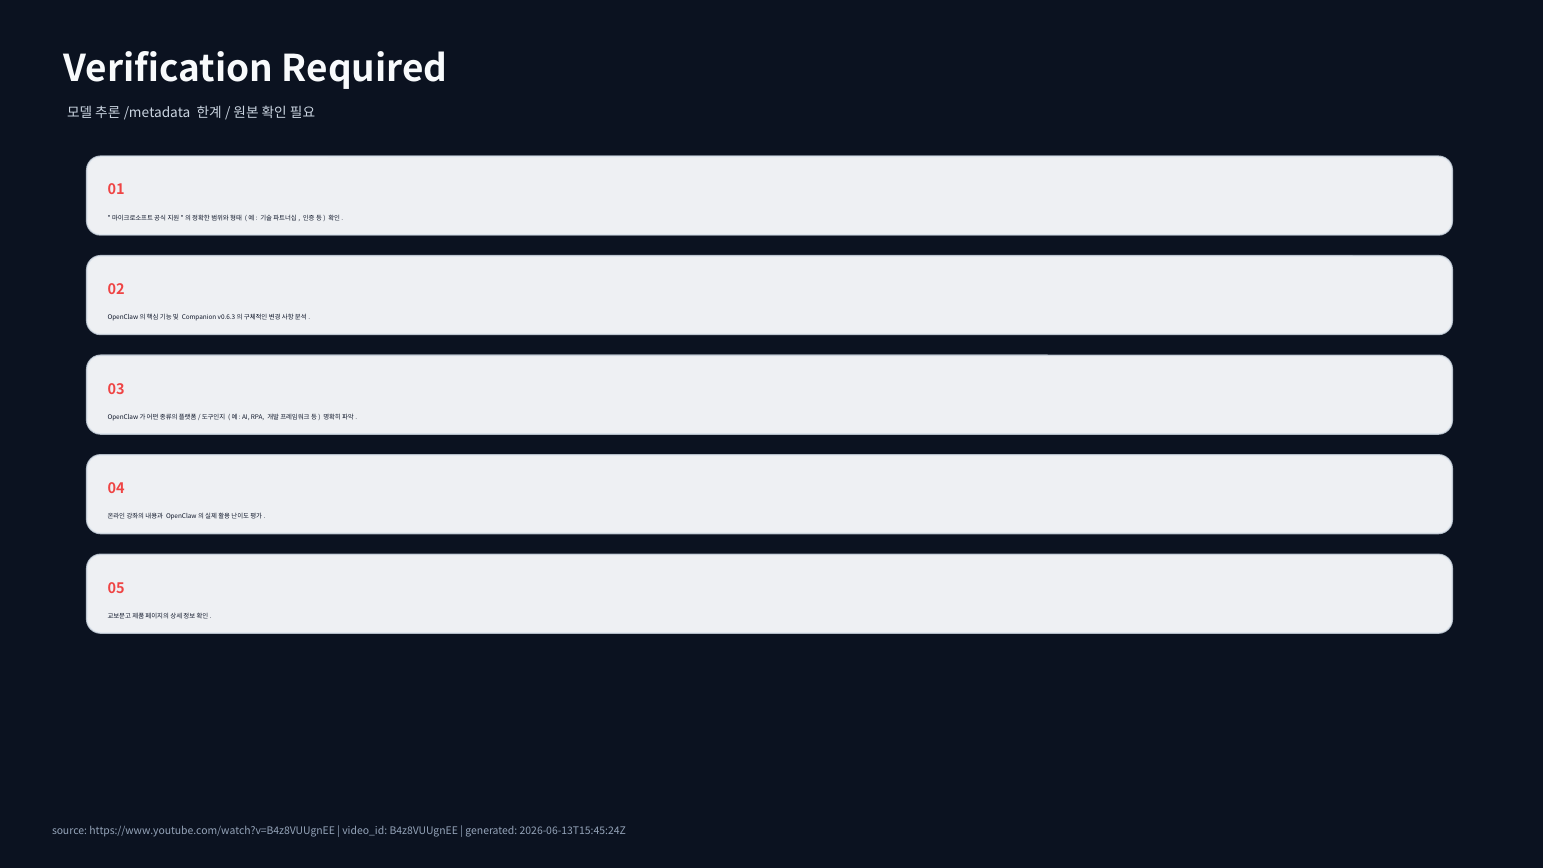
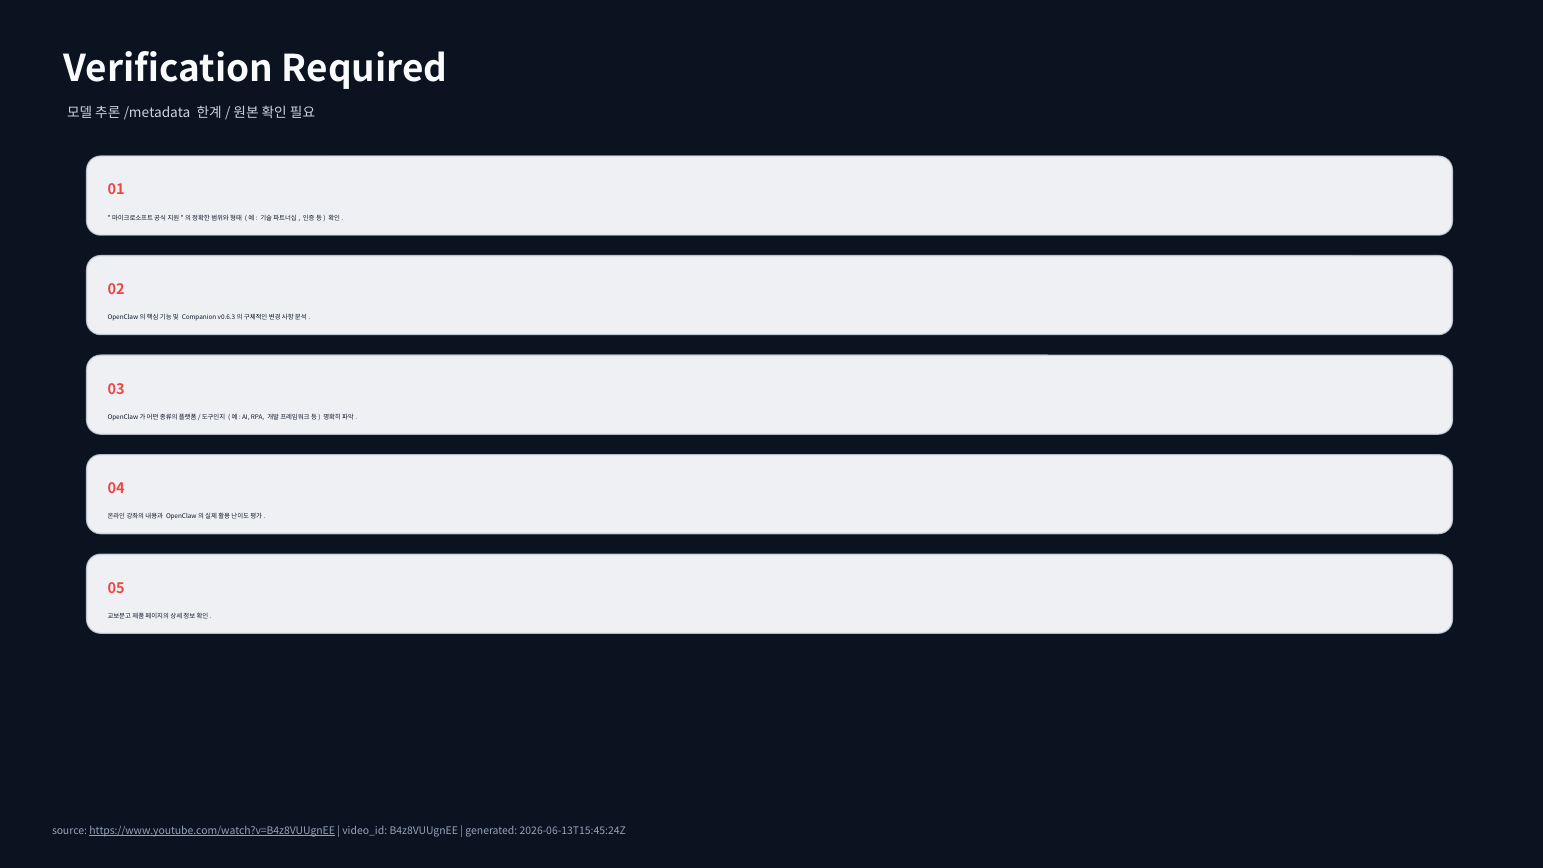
https://www.youtube.com/watch?v=B4z8VUUgnEE underline: none -> present
